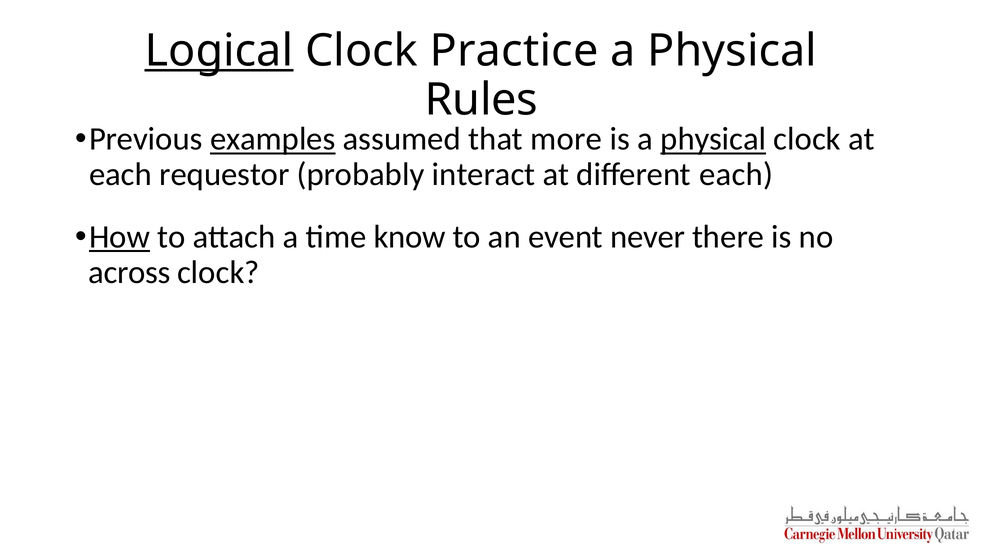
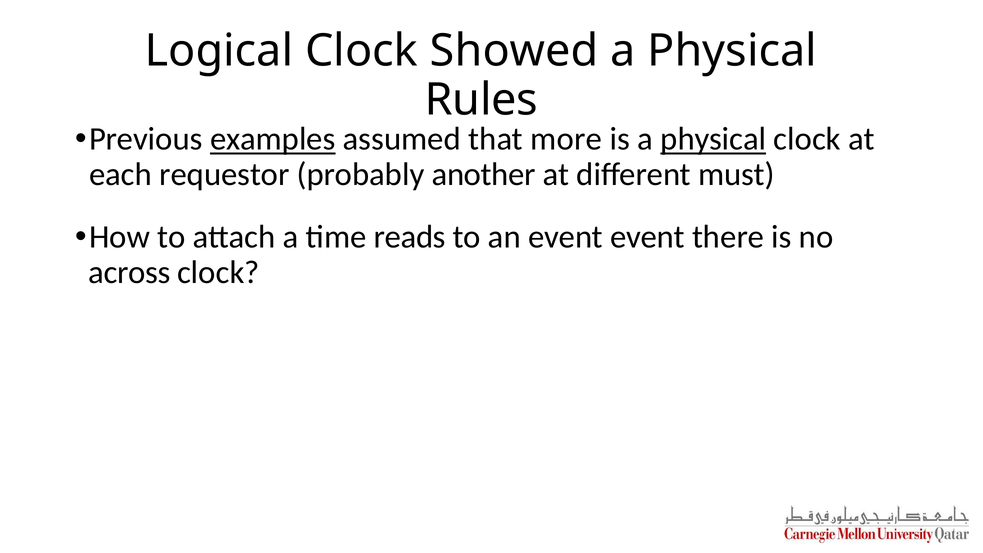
Logical underline: present -> none
Practice: Practice -> Showed
interact: interact -> another
different each: each -> must
How underline: present -> none
know: know -> reads
event never: never -> event
